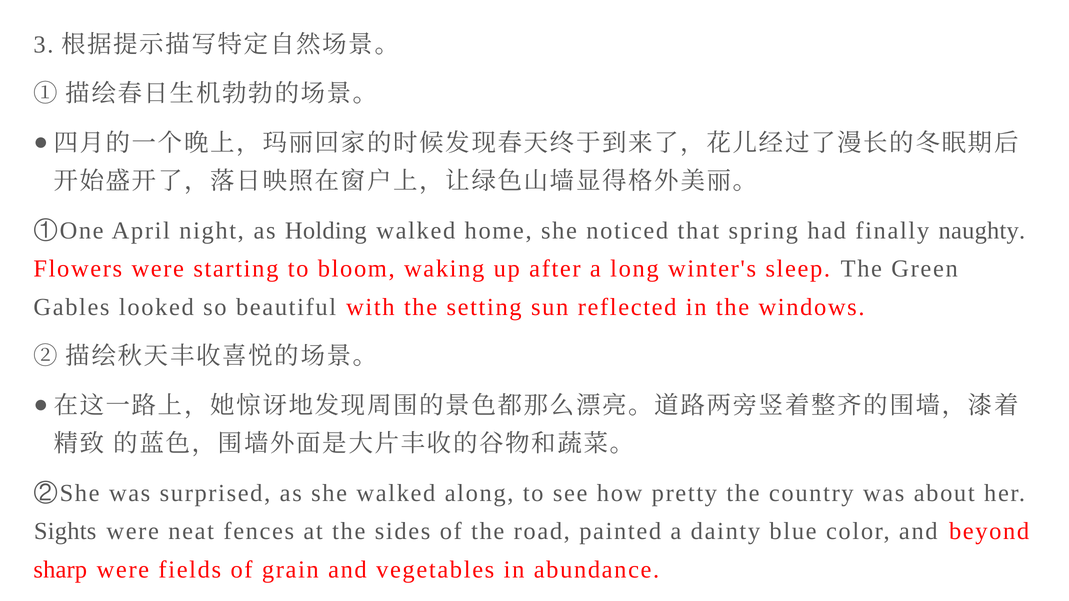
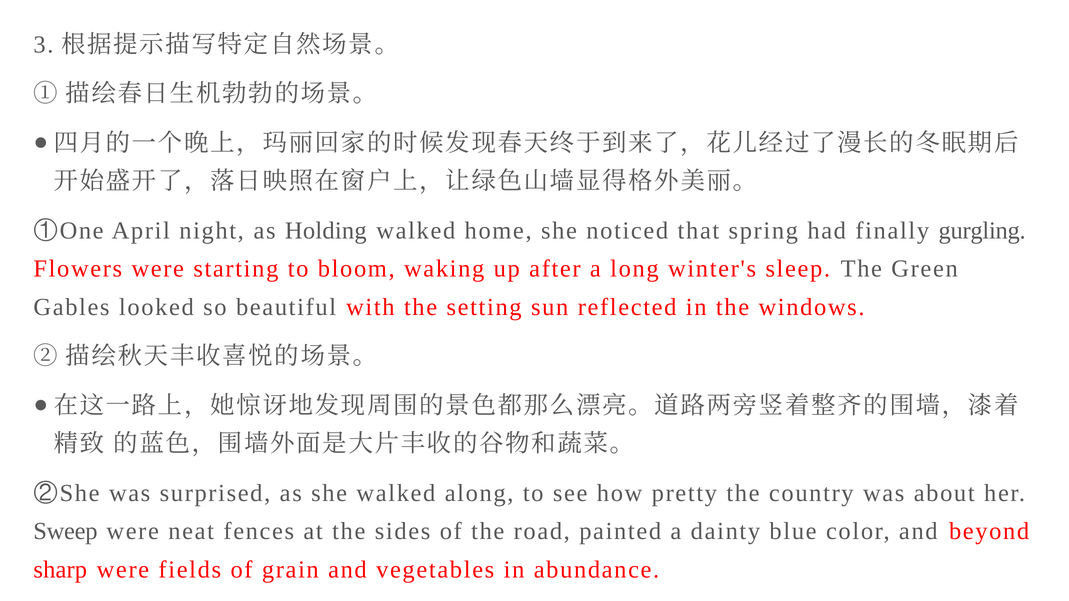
naughty: naughty -> gurgling
Sights: Sights -> Sweep
